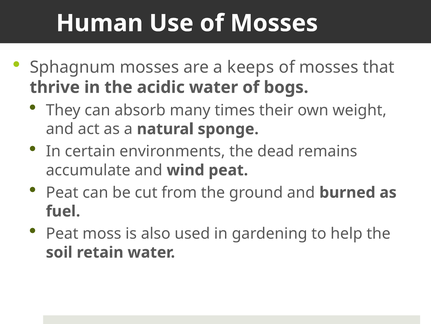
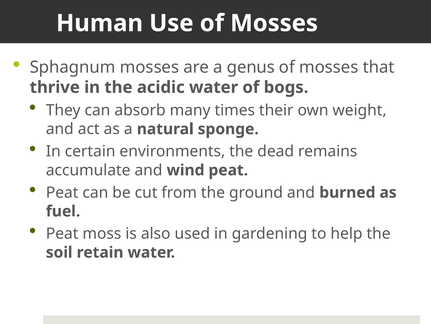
keeps: keeps -> genus
